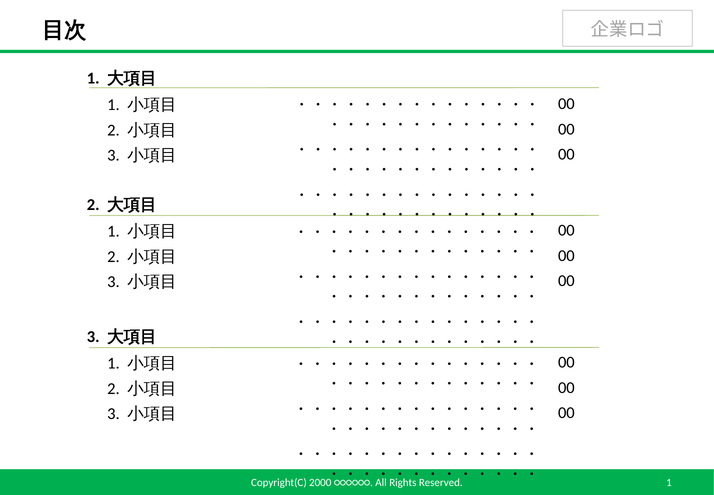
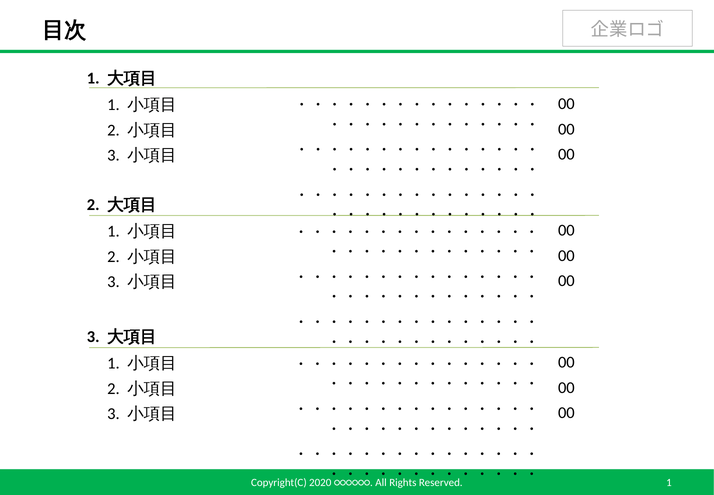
2000: 2000 -> 2020
